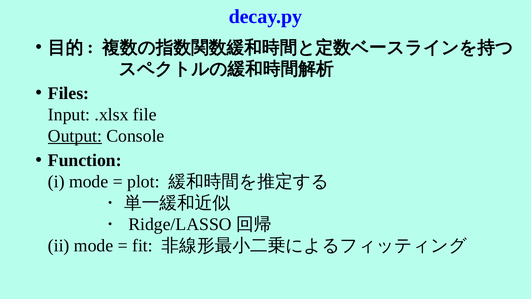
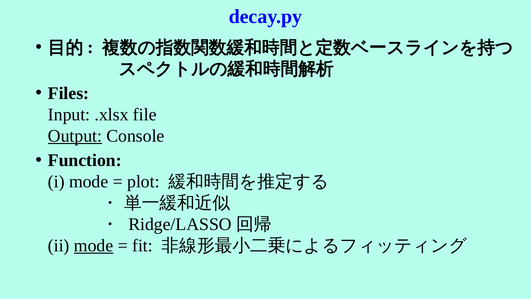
mode at (94, 245) underline: none -> present
